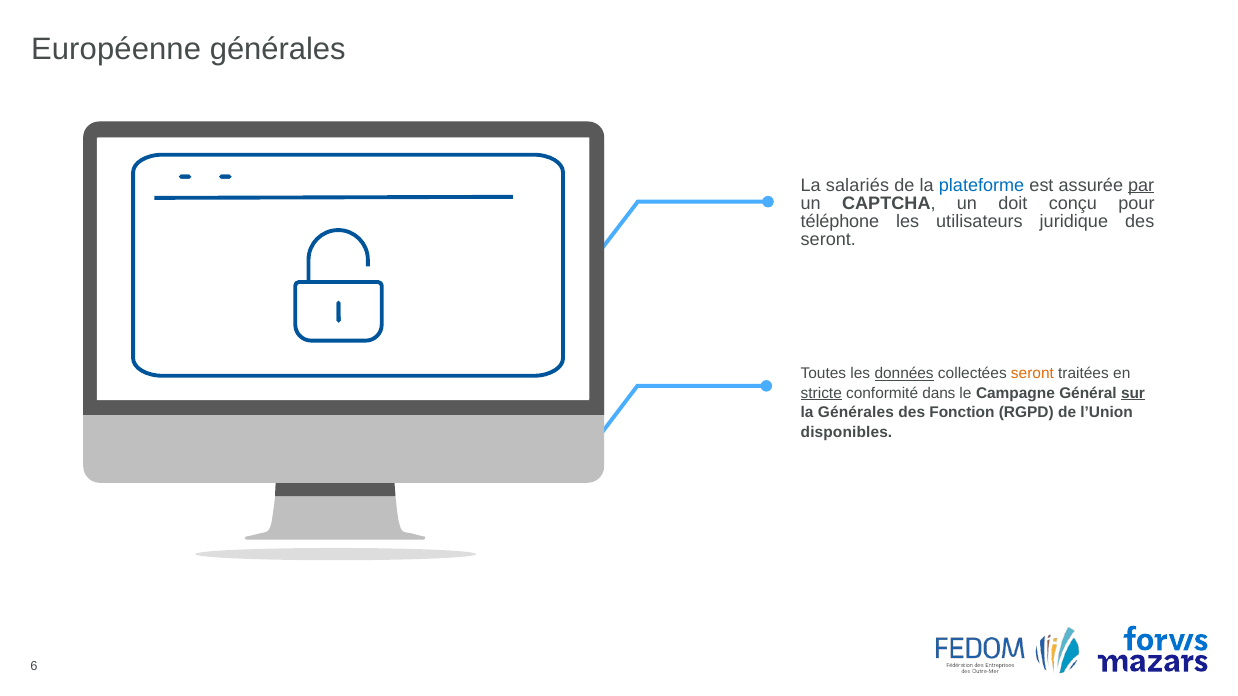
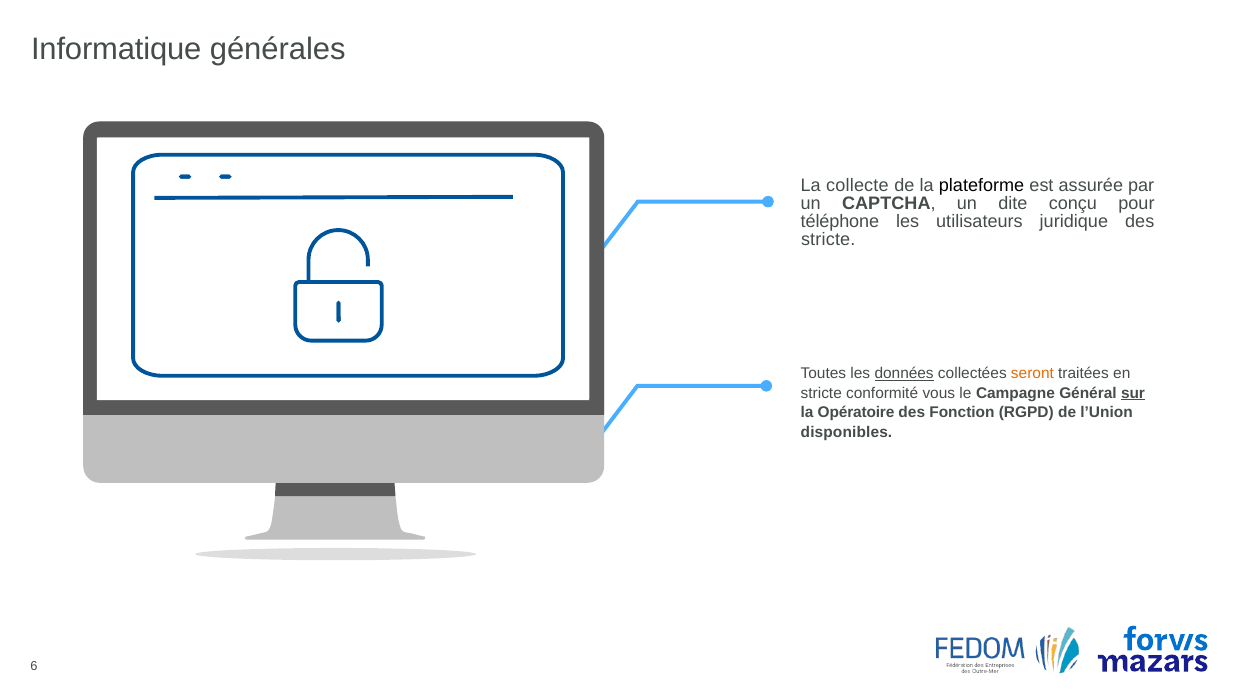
Européenne: Européenne -> Informatique
salariés: salariés -> collecte
plateforme colour: blue -> black
par underline: present -> none
doit: doit -> dite
seront at (828, 240): seront -> stricte
stricte at (821, 393) underline: present -> none
dans: dans -> vous
la Générales: Générales -> Opératoire
